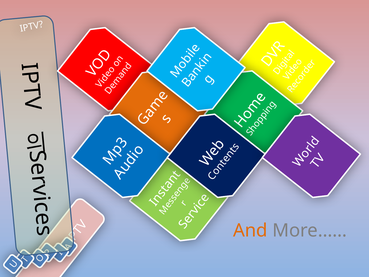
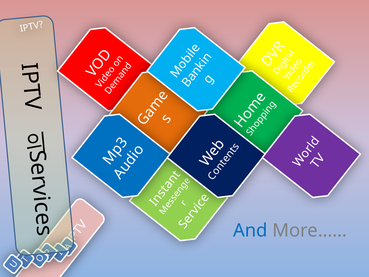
And colour: orange -> blue
